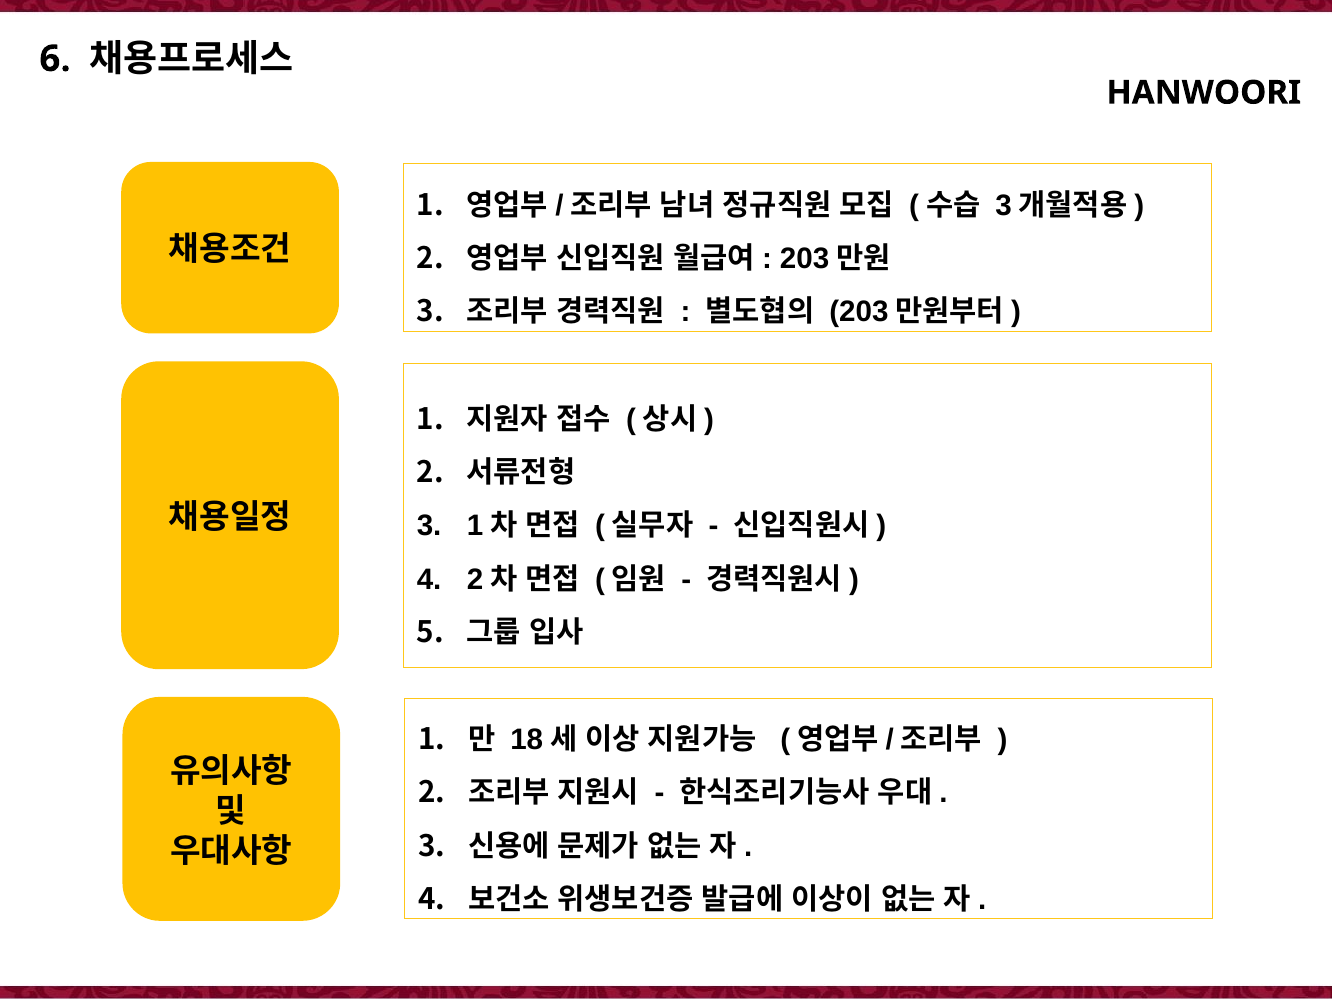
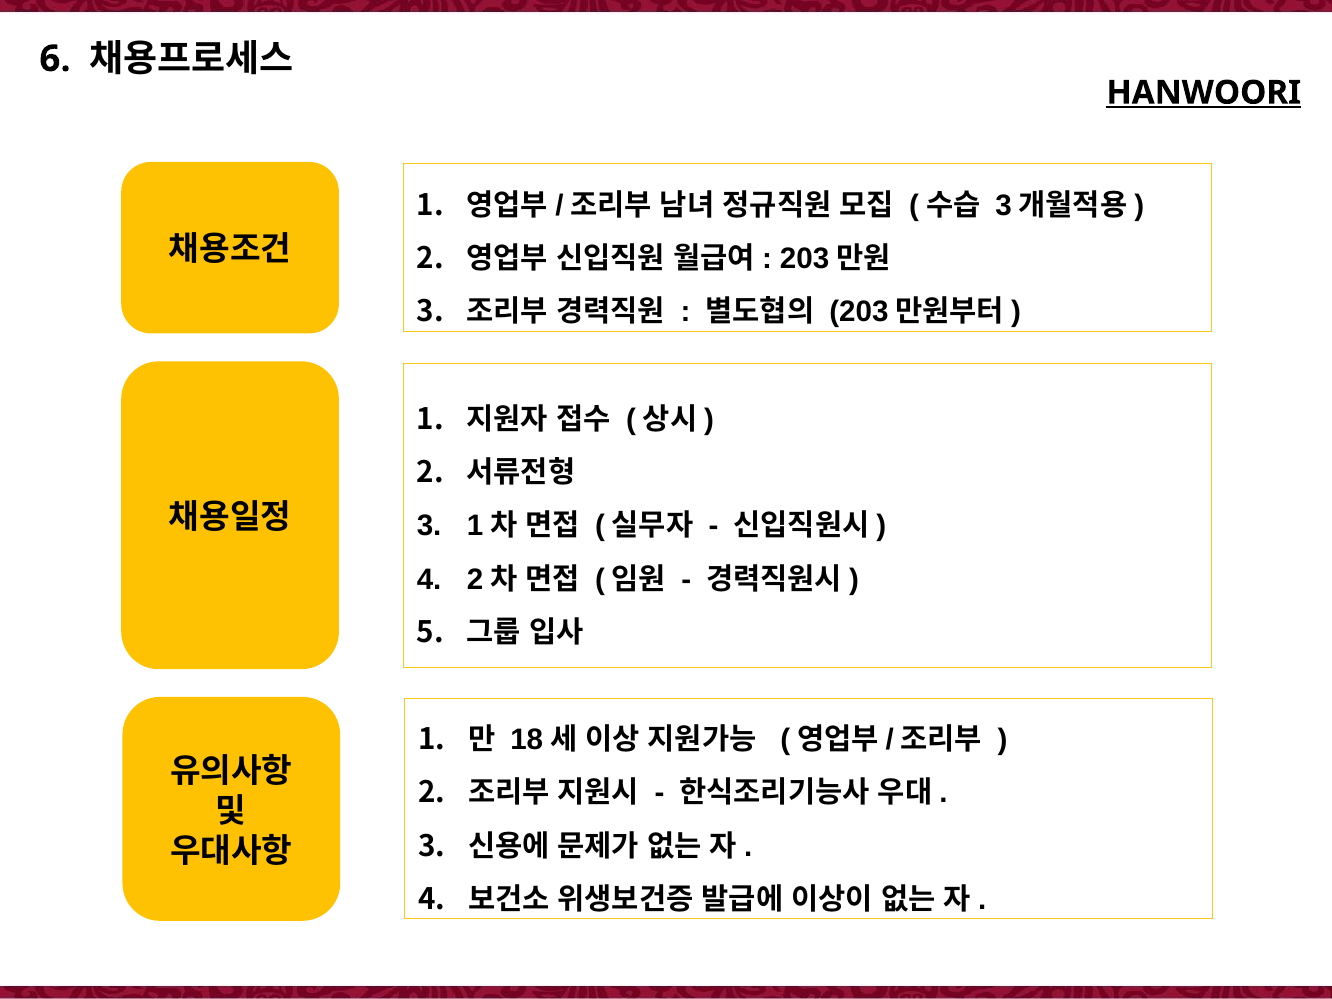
HANWOORI underline: none -> present
